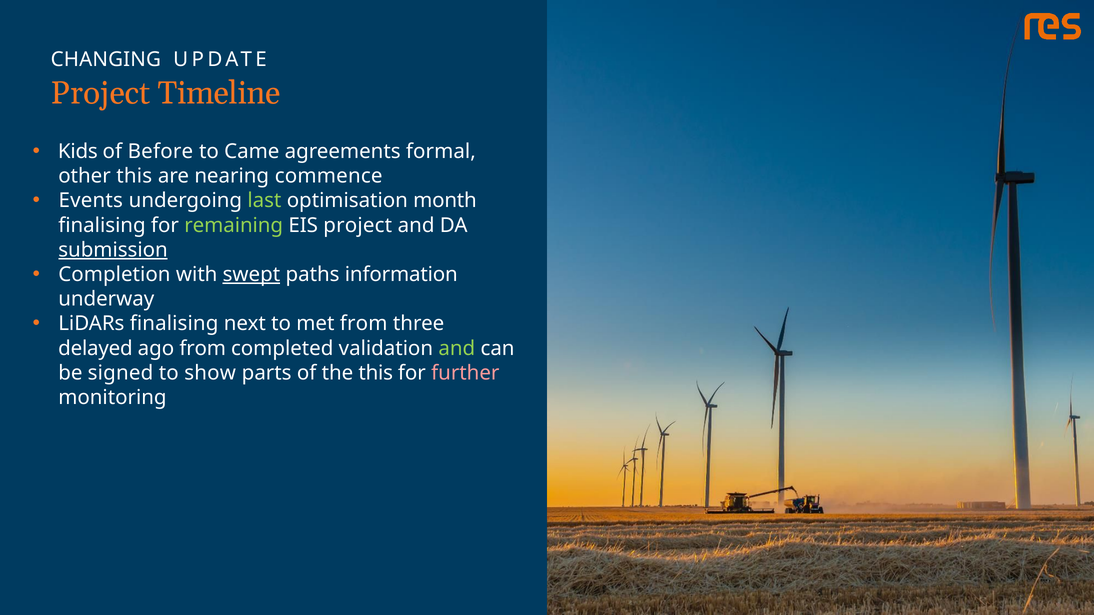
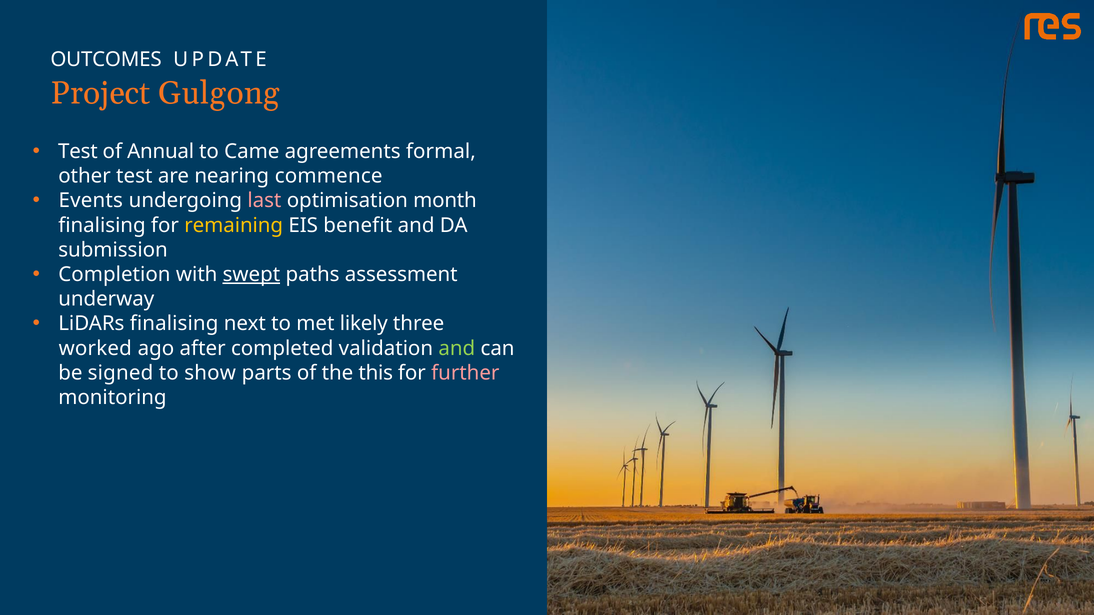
CHANGING: CHANGING -> OUTCOMES
Timeline: Timeline -> Gulgong
Kids at (78, 152): Kids -> Test
Before: Before -> Annual
other this: this -> test
last colour: light green -> pink
remaining colour: light green -> yellow
EIS project: project -> benefit
submission underline: present -> none
information: information -> assessment
met from: from -> likely
delayed: delayed -> worked
ago from: from -> after
